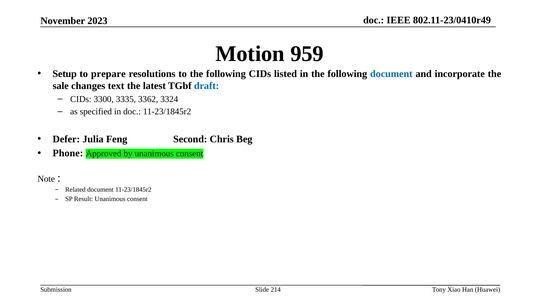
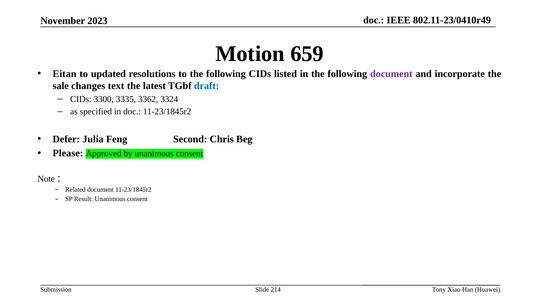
959: 959 -> 659
Setup: Setup -> Eitan
prepare: prepare -> updated
document at (391, 74) colour: blue -> purple
Phone: Phone -> Please
